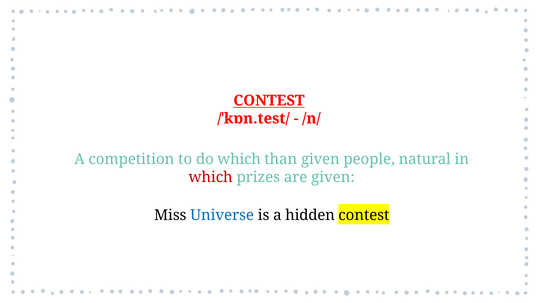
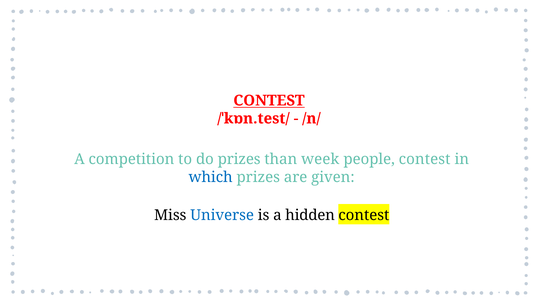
do which: which -> prizes
than given: given -> week
people natural: natural -> contest
which at (211, 177) colour: red -> blue
